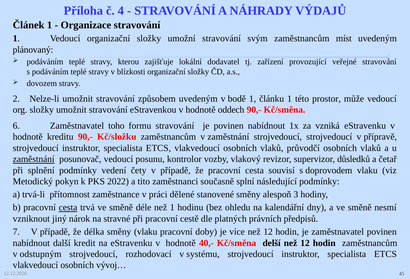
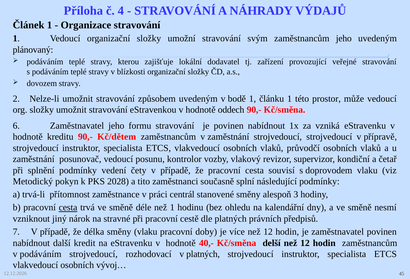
zaměstnancům míst: míst -> jeho
Zaměstnavatel toho: toho -> jeho
Kč/složku: Kč/složku -> Kč/dětem
zaměstnání at (34, 159) underline: present -> none
důsledků: důsledků -> kondiční
2022: 2022 -> 2028
dělené: dělené -> centrál
v odstupným: odstupným -> podáváním
v systému: systému -> platných
